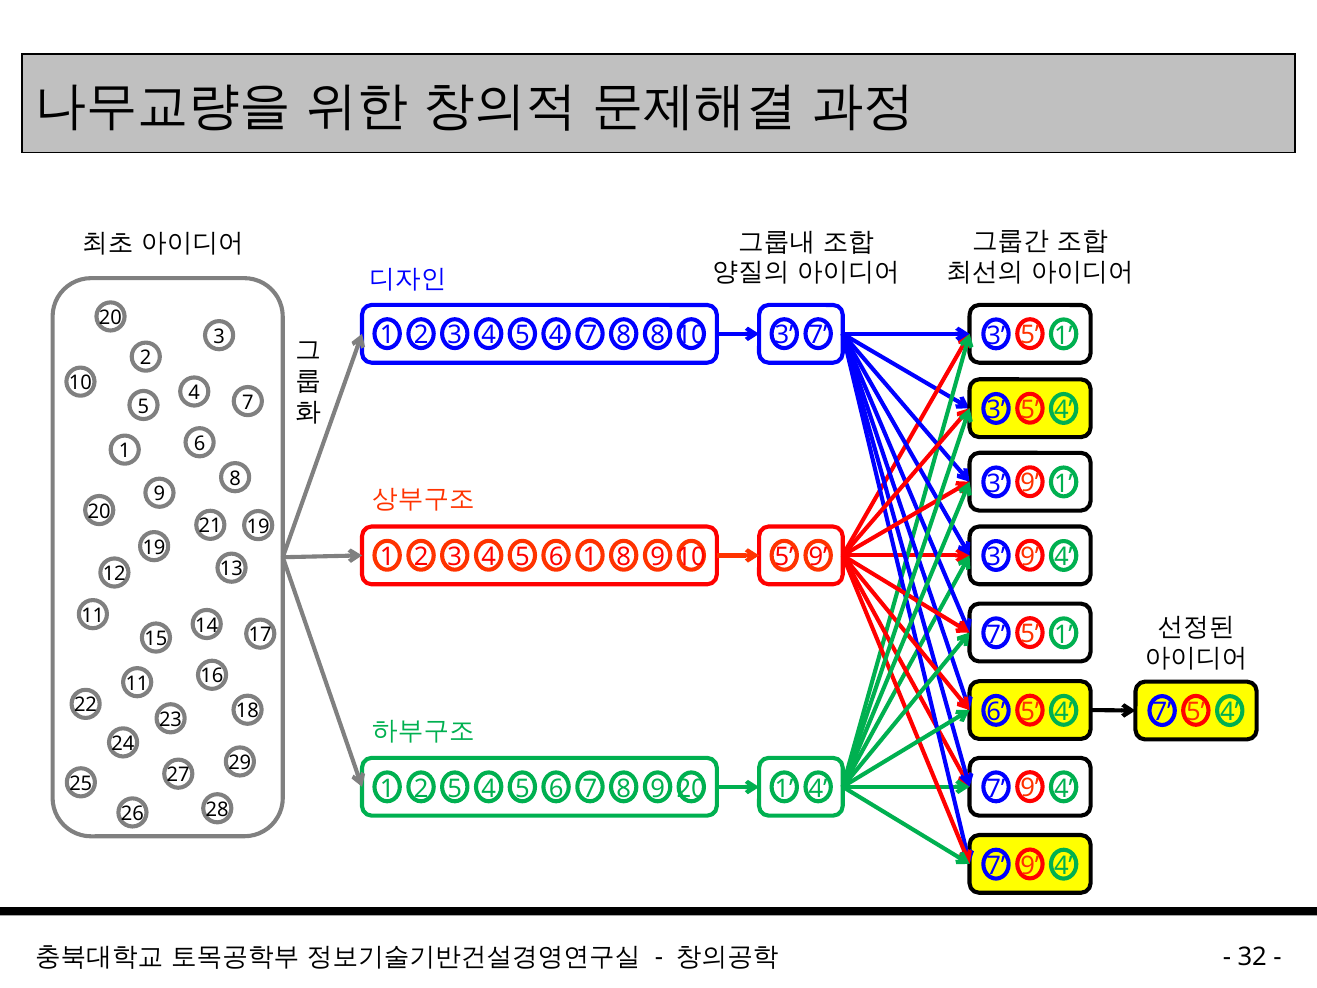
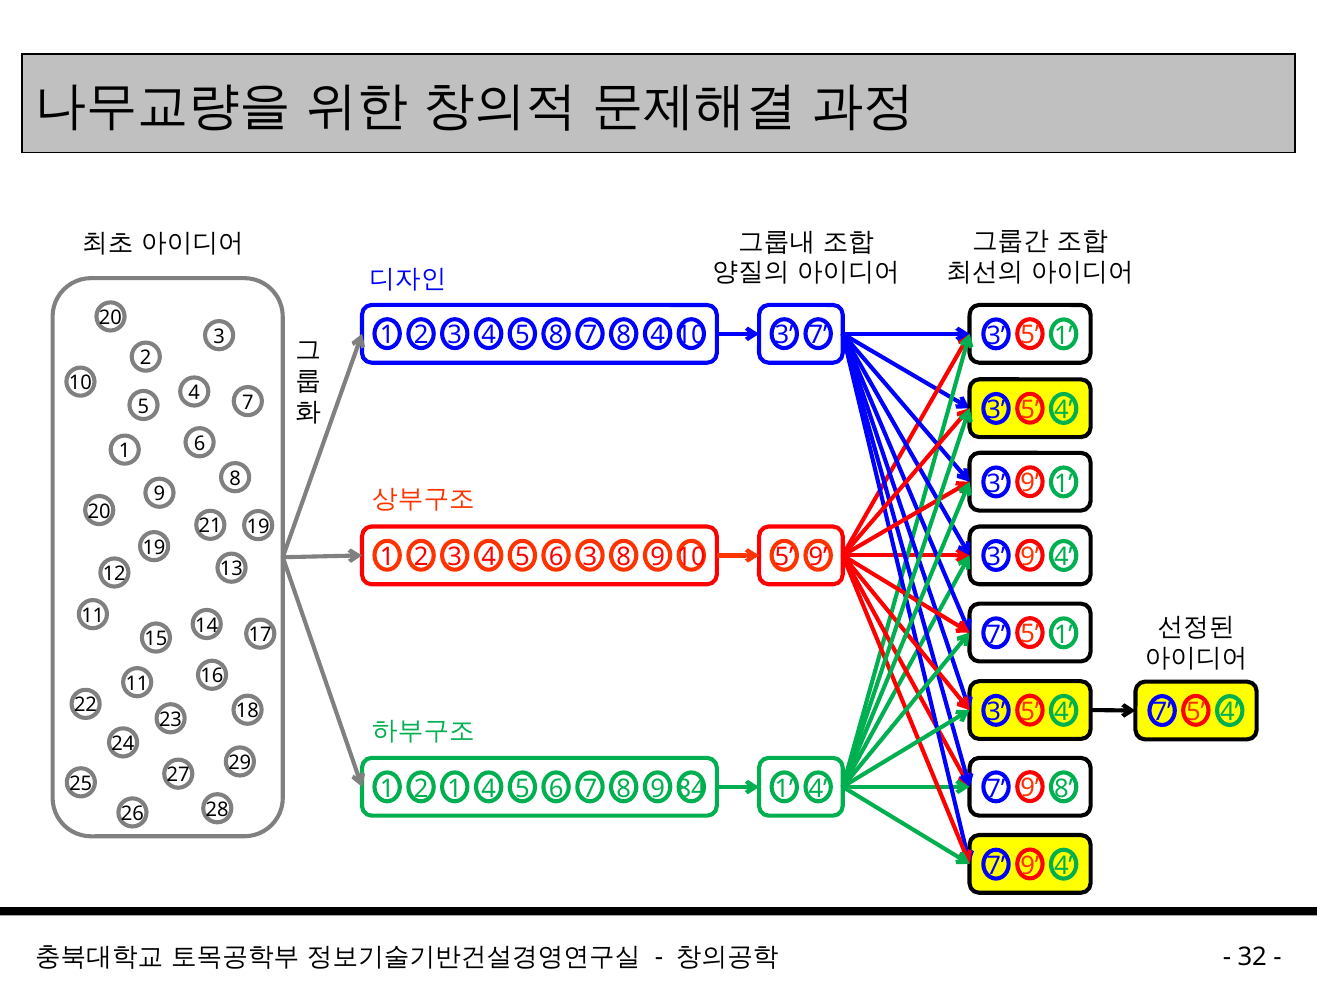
4 5 4: 4 -> 8
8 8: 8 -> 4
6 1: 1 -> 3
6 at (996, 712): 6 -> 3
2 5: 5 -> 1
9 20: 20 -> 84
4 at (1064, 788): 4 -> 8
